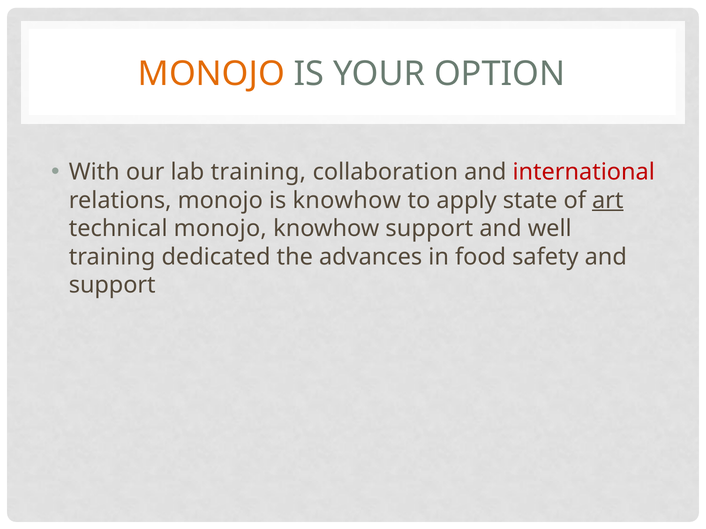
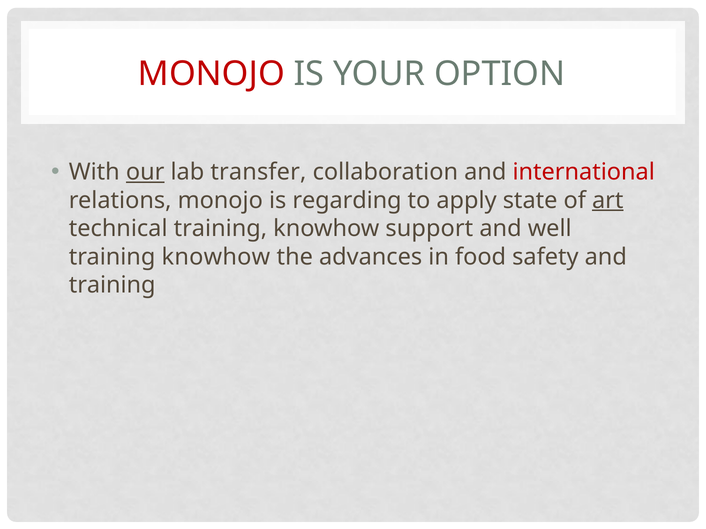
MONOJO at (211, 74) colour: orange -> red
our underline: none -> present
lab training: training -> transfer
is knowhow: knowhow -> regarding
technical monojo: monojo -> training
dedicated at (216, 257): dedicated -> knowhow
support at (112, 285): support -> training
